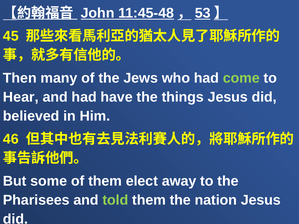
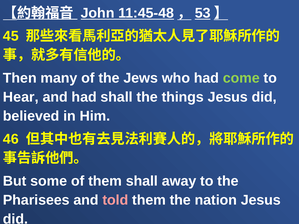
had have: have -> shall
them elect: elect -> shall
told colour: light green -> pink
